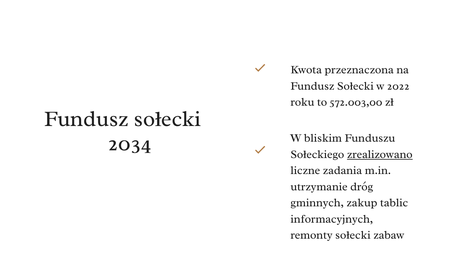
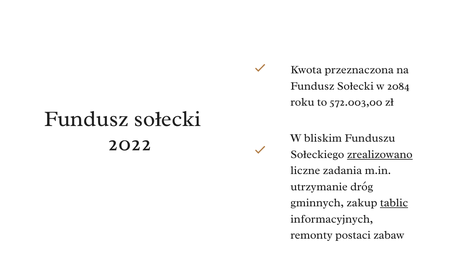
2022: 2022 -> 2084
2034: 2034 -> 2022
tablic underline: none -> present
remonty sołecki: sołecki -> postaci
